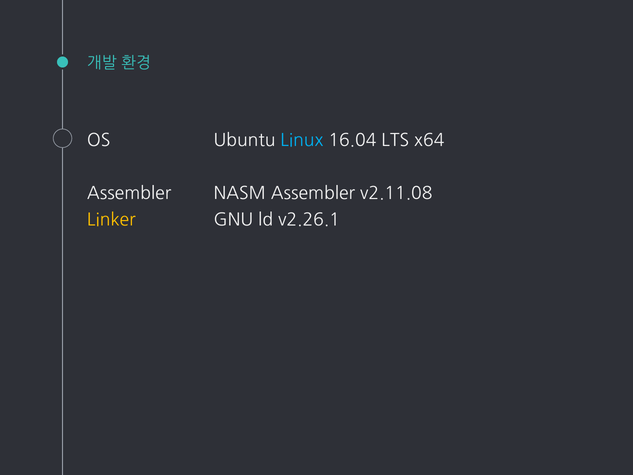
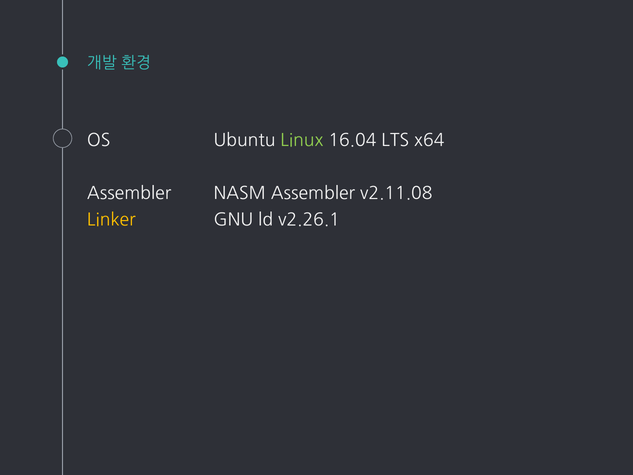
Linux colour: light blue -> light green
